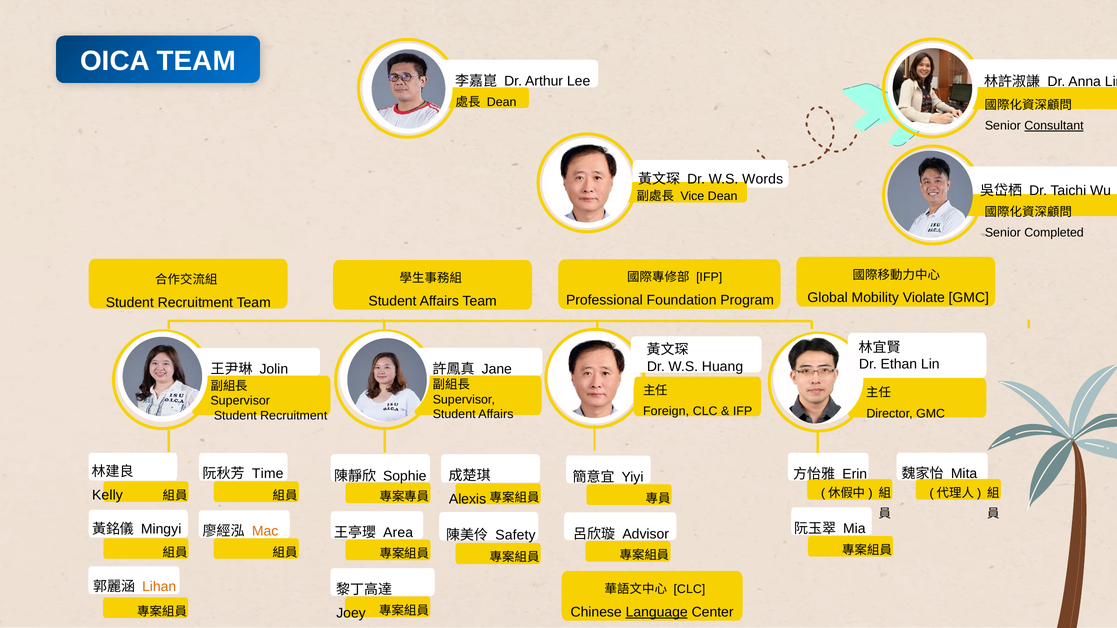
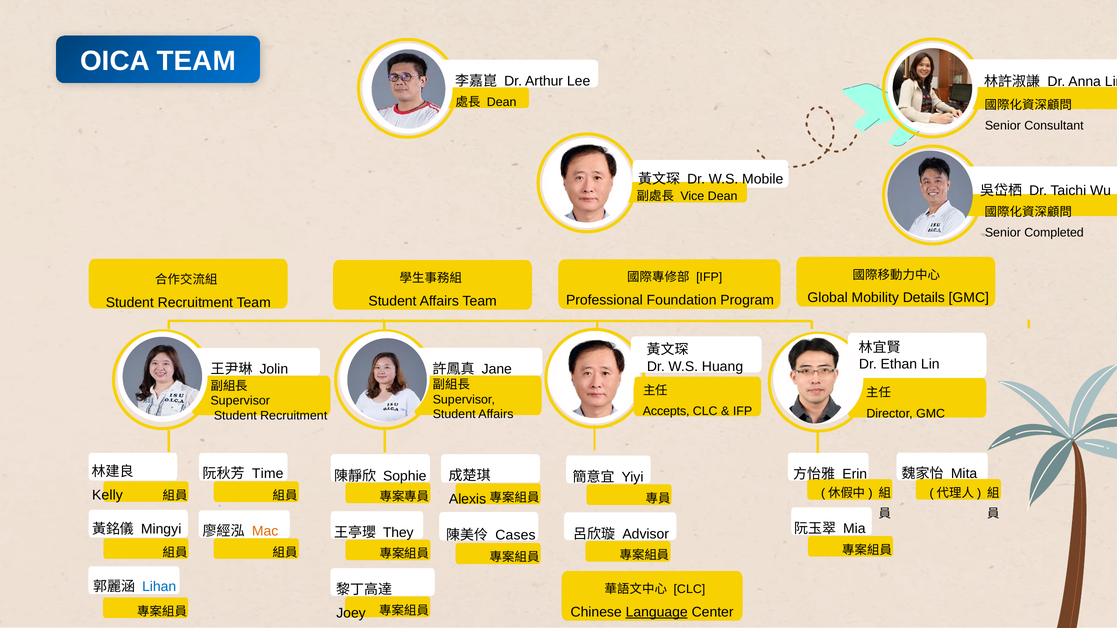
Consultant underline: present -> none
Words: Words -> Mobile
Violate: Violate -> Details
Foreign: Foreign -> Accepts
Area: Area -> They
Safety: Safety -> Cases
Lihan colour: orange -> blue
